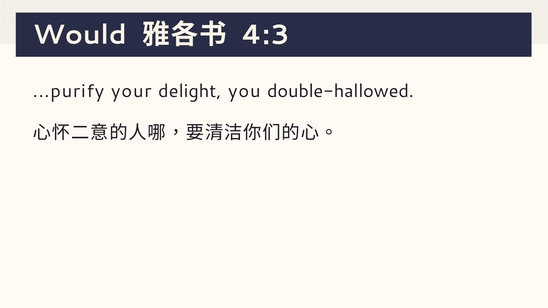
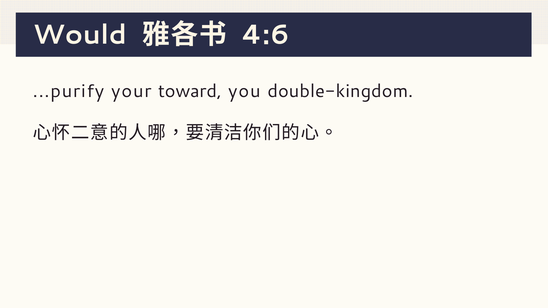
4:3: 4:3 -> 4:6
delight: delight -> toward
double-hallowed: double-hallowed -> double-kingdom
